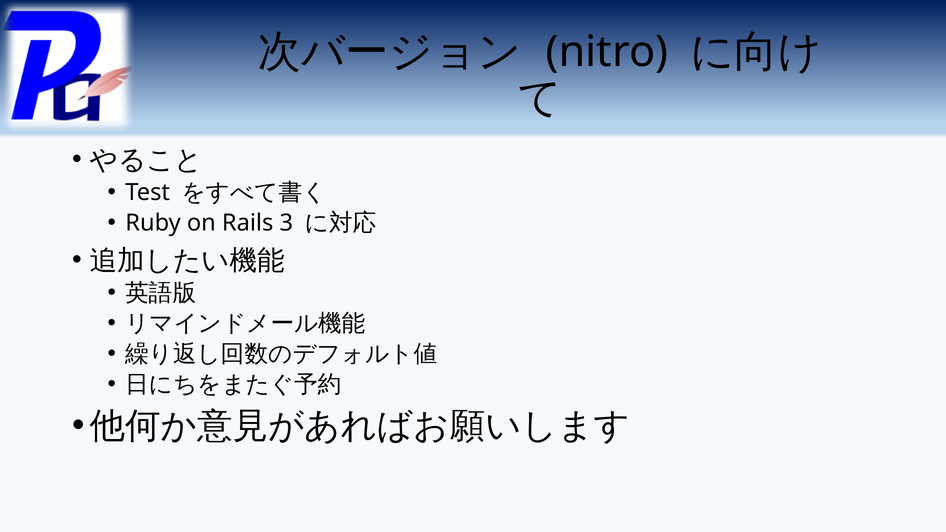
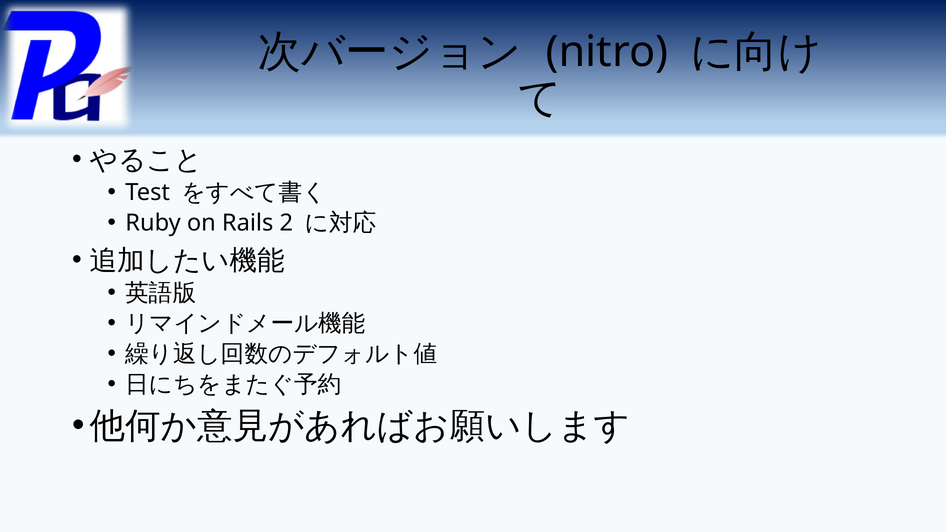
3: 3 -> 2
